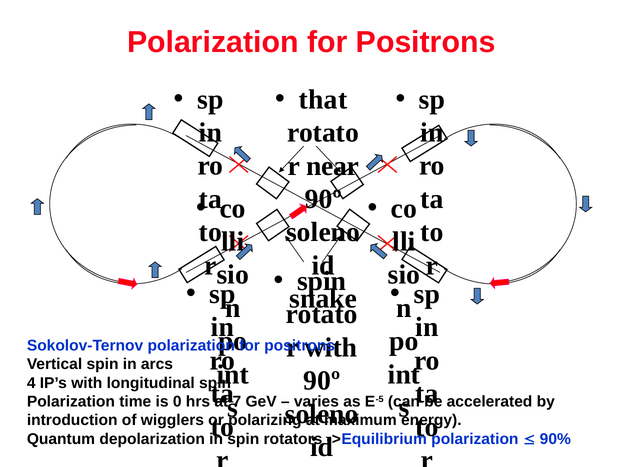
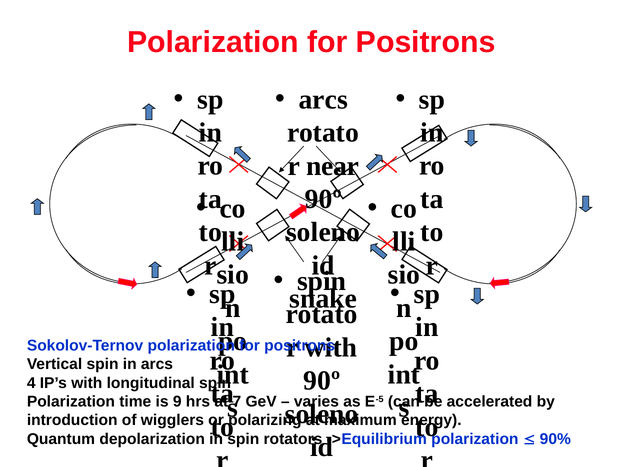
that at (323, 99): that -> arcs
0: 0 -> 9
